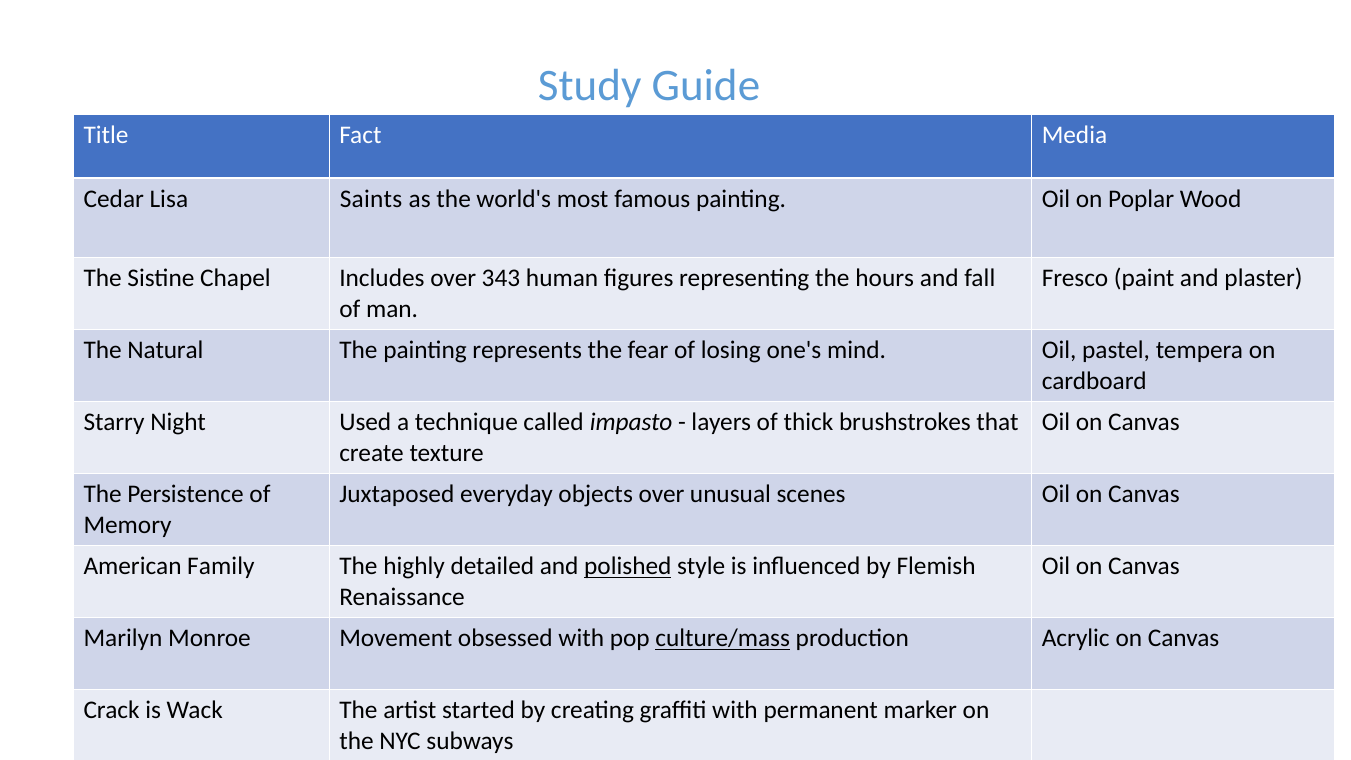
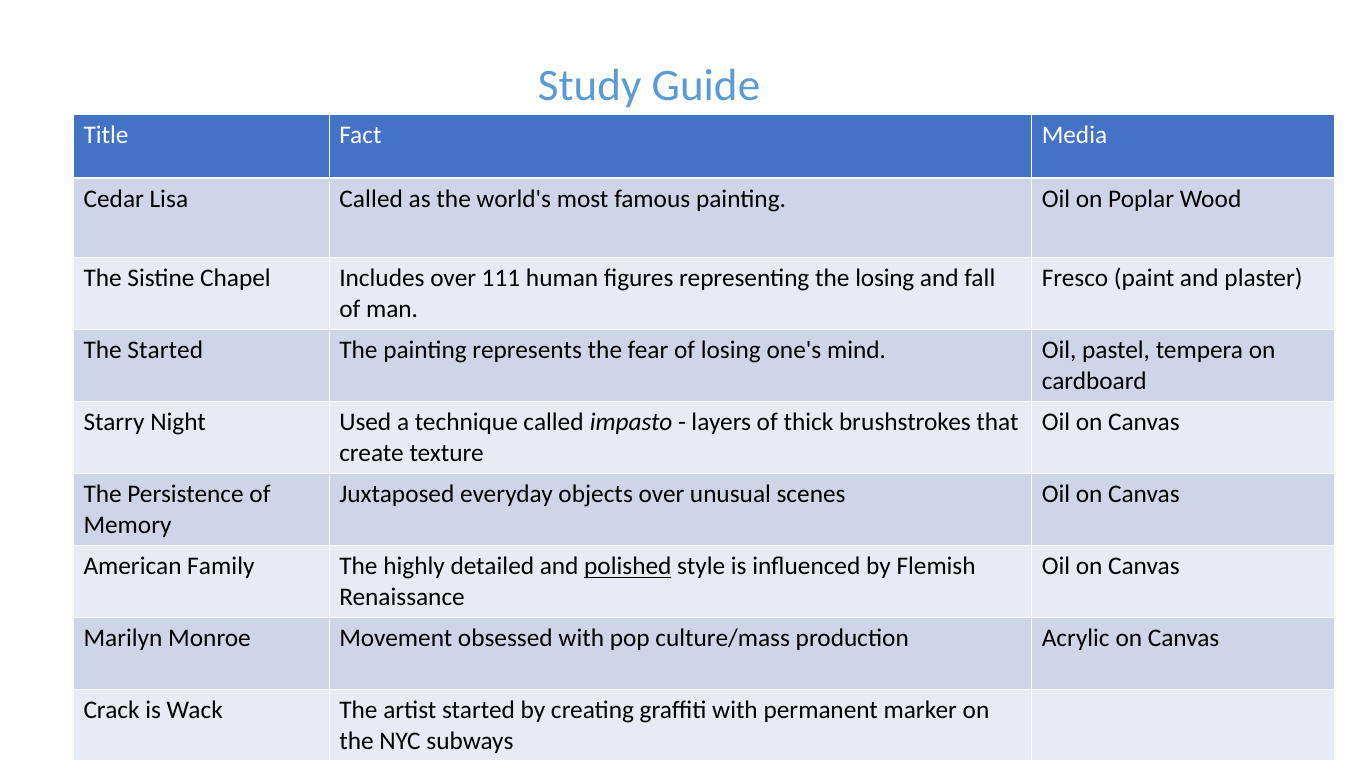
Lisa Saints: Saints -> Called
343: 343 -> 111
the hours: hours -> losing
The Natural: Natural -> Started
culture/mass underline: present -> none
